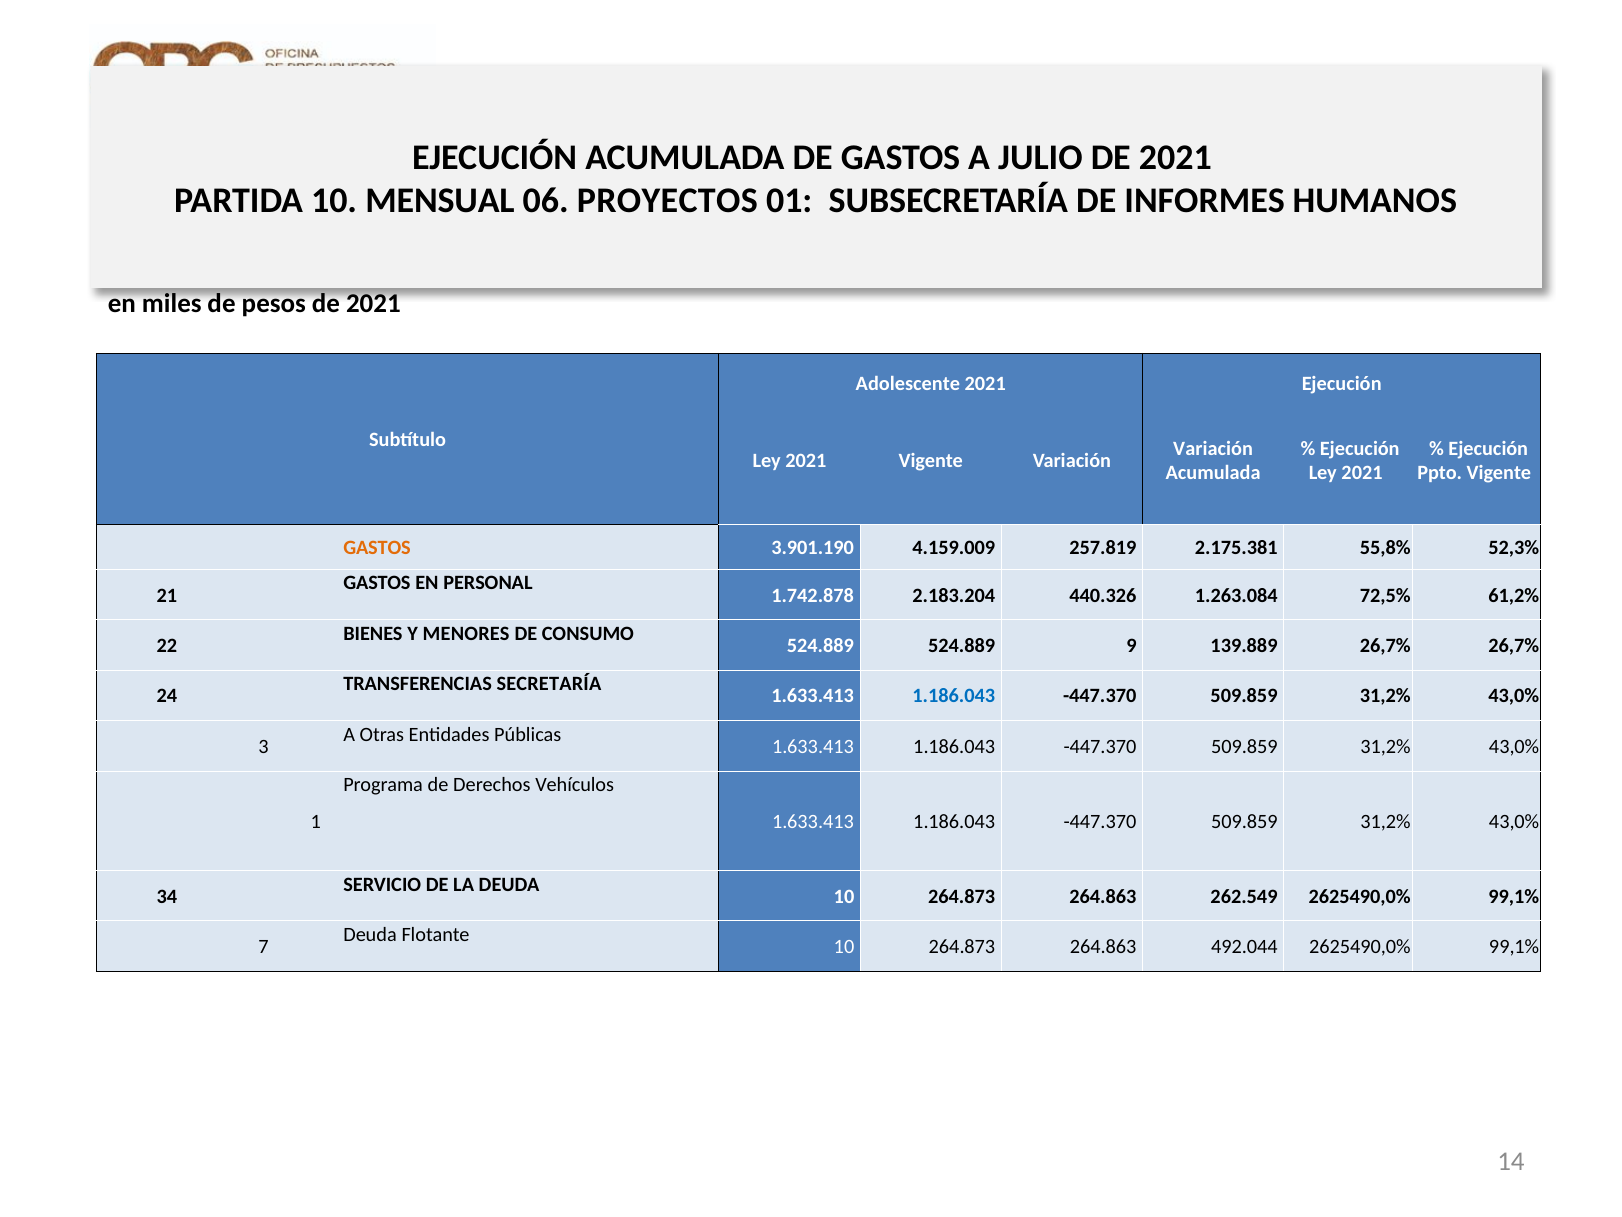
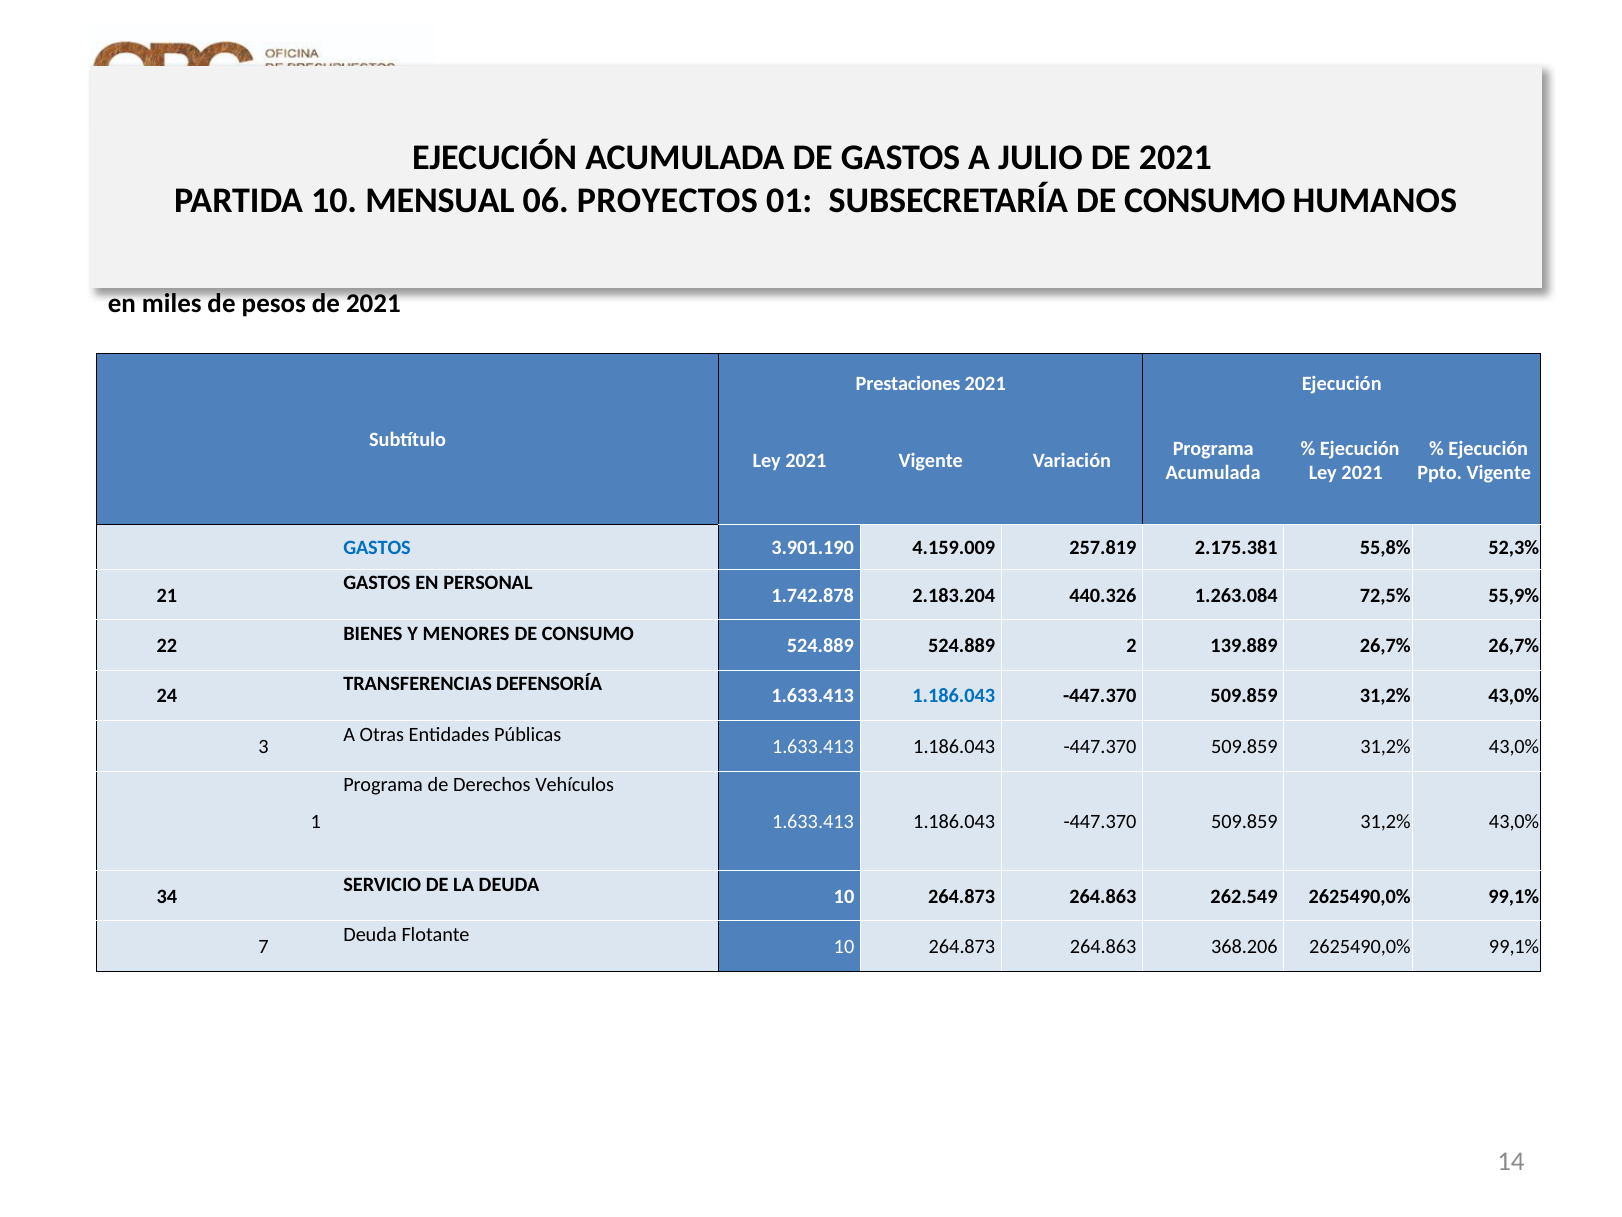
SUBSECRETARÍA DE INFORMES: INFORMES -> CONSUMO
Adolescente: Adolescente -> Prestaciones
Variación at (1213, 448): Variación -> Programa
GASTOS at (377, 548) colour: orange -> blue
61,2%: 61,2% -> 55,9%
9: 9 -> 2
SECRETARÍA: SECRETARÍA -> DEFENSORÍA
492.044: 492.044 -> 368.206
